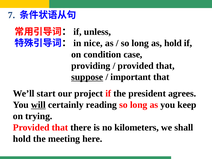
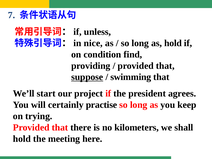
case: case -> find
important: important -> swimming
will underline: present -> none
reading: reading -> practise
